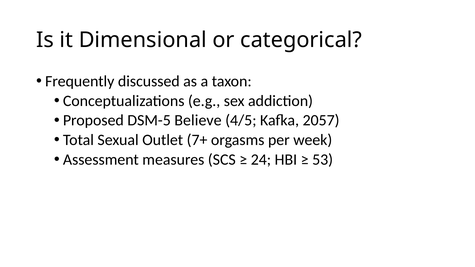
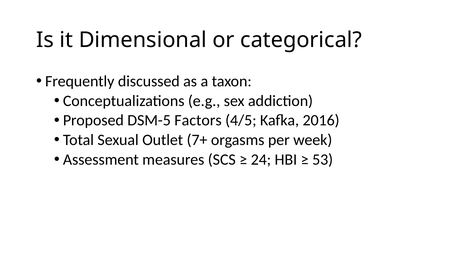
Believe: Believe -> Factors
2057: 2057 -> 2016
